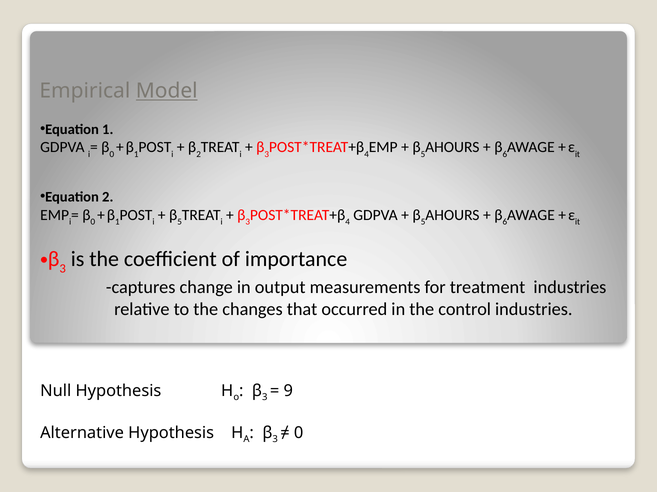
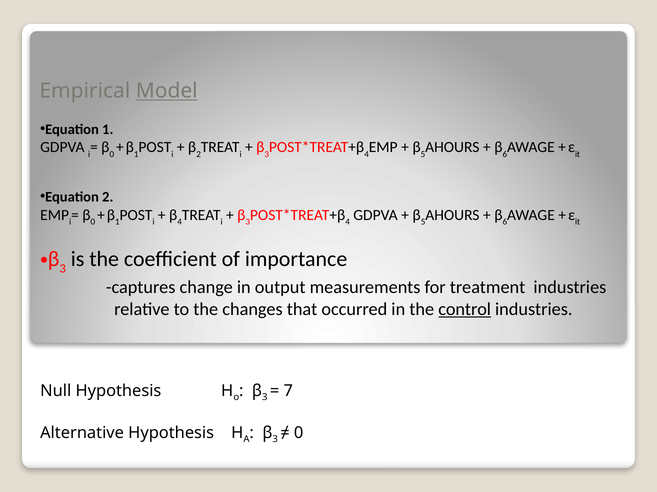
5 at (180, 222): 5 -> 4
control underline: none -> present
9: 9 -> 7
